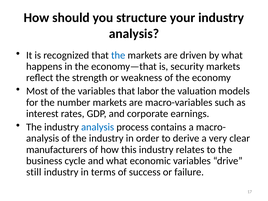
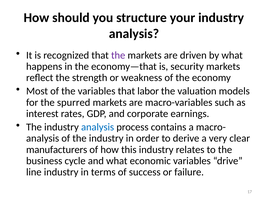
the at (118, 55) colour: blue -> purple
number: number -> spurred
still: still -> line
